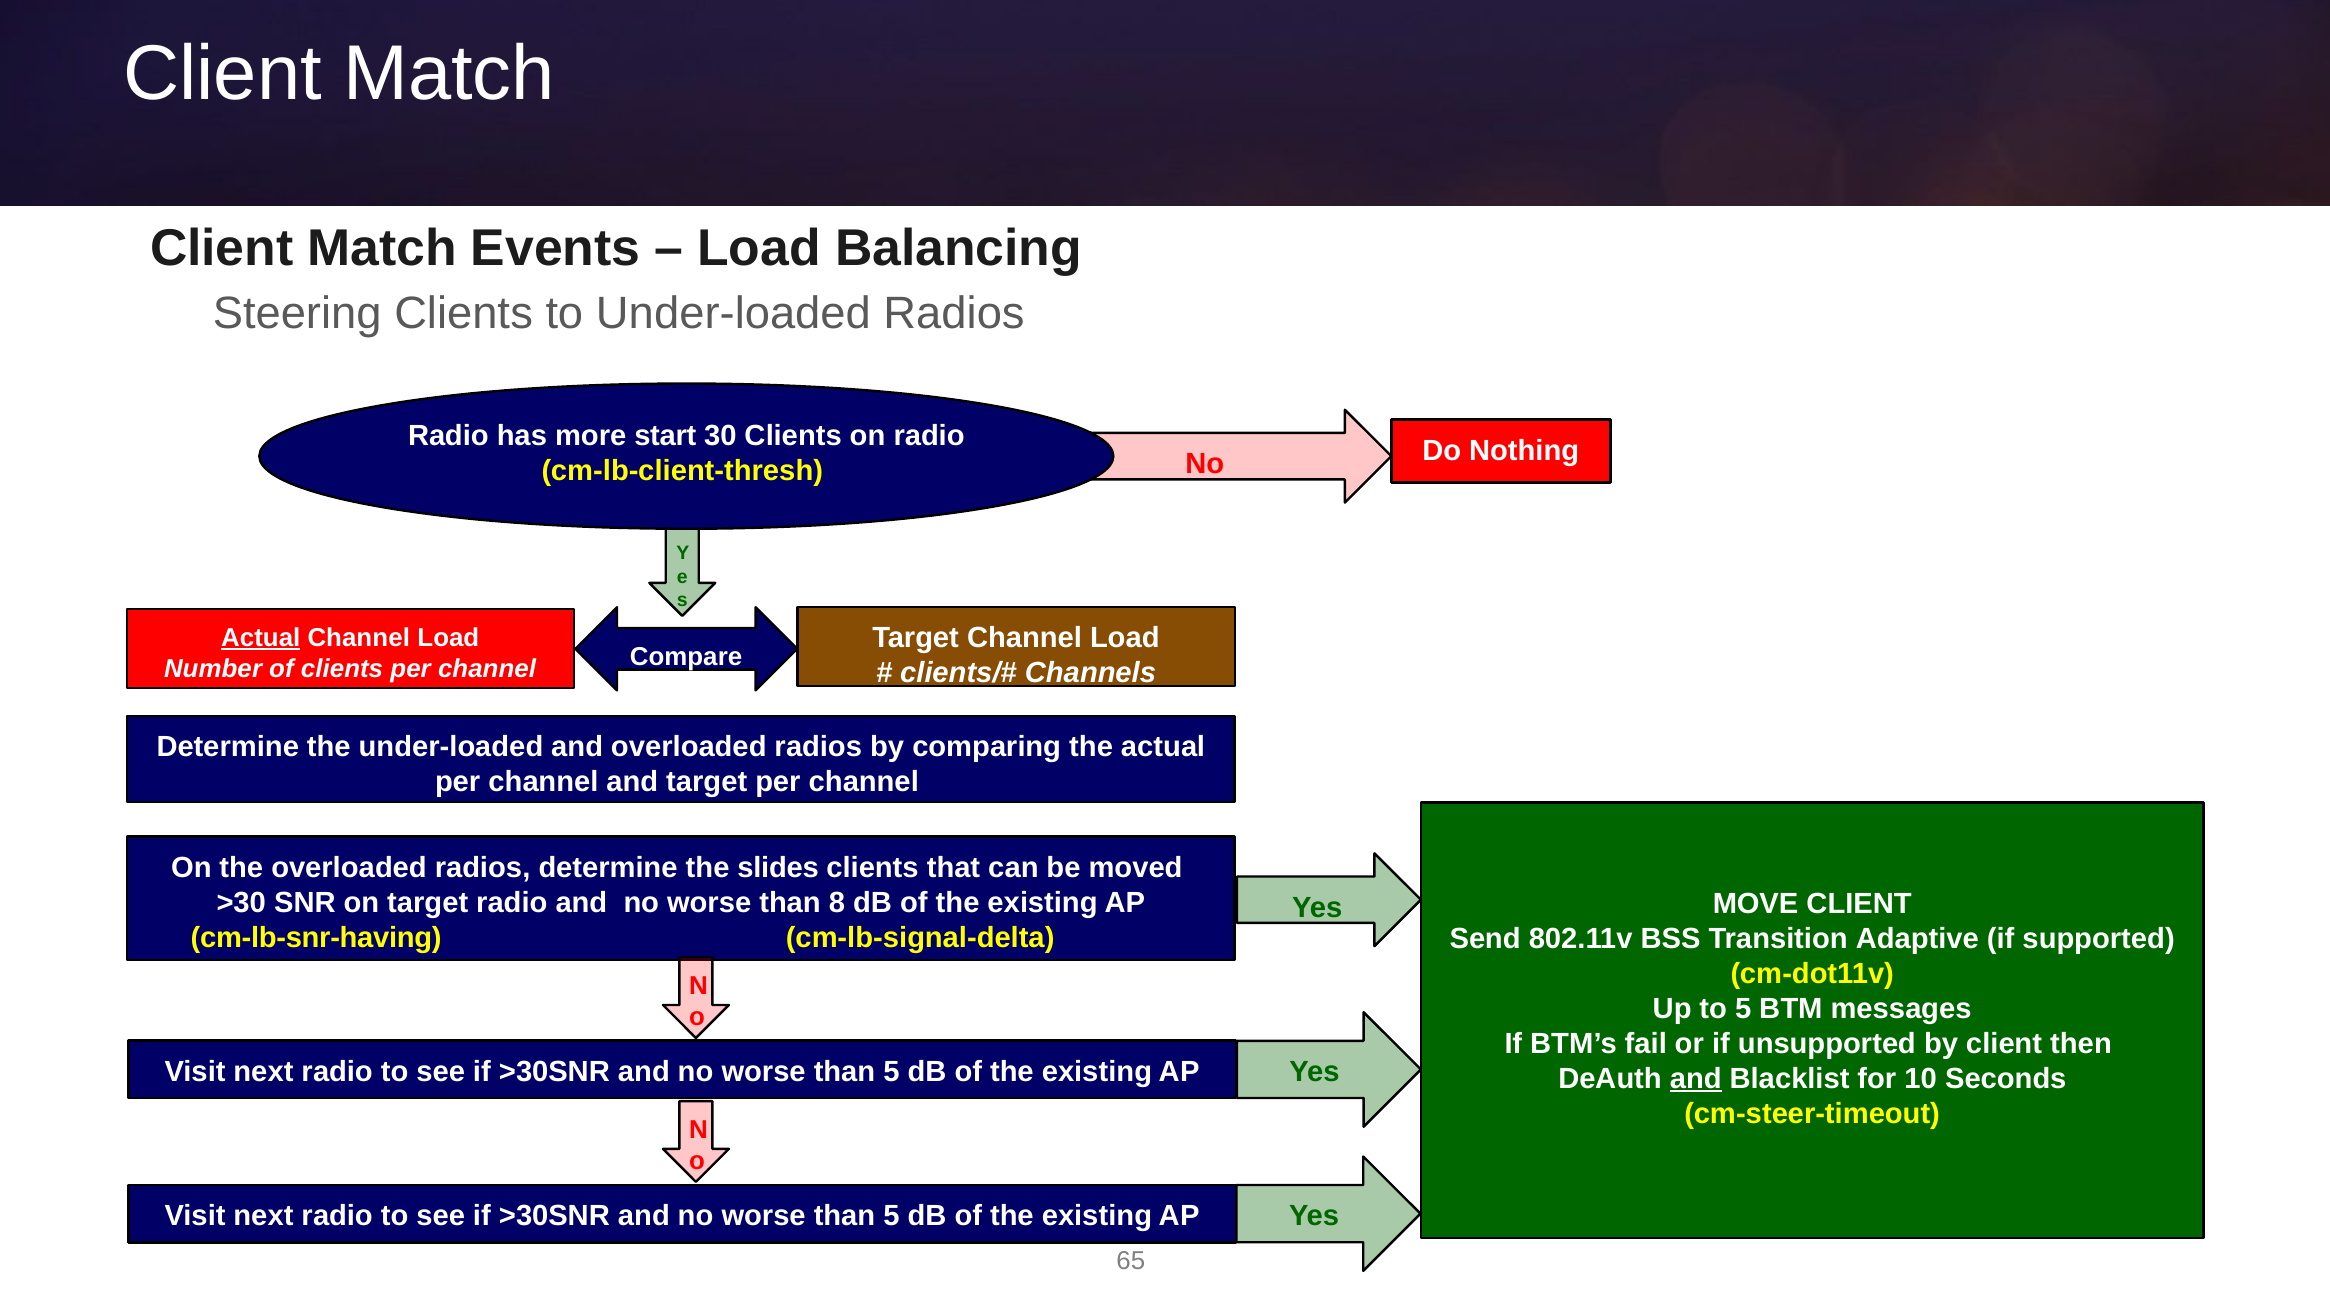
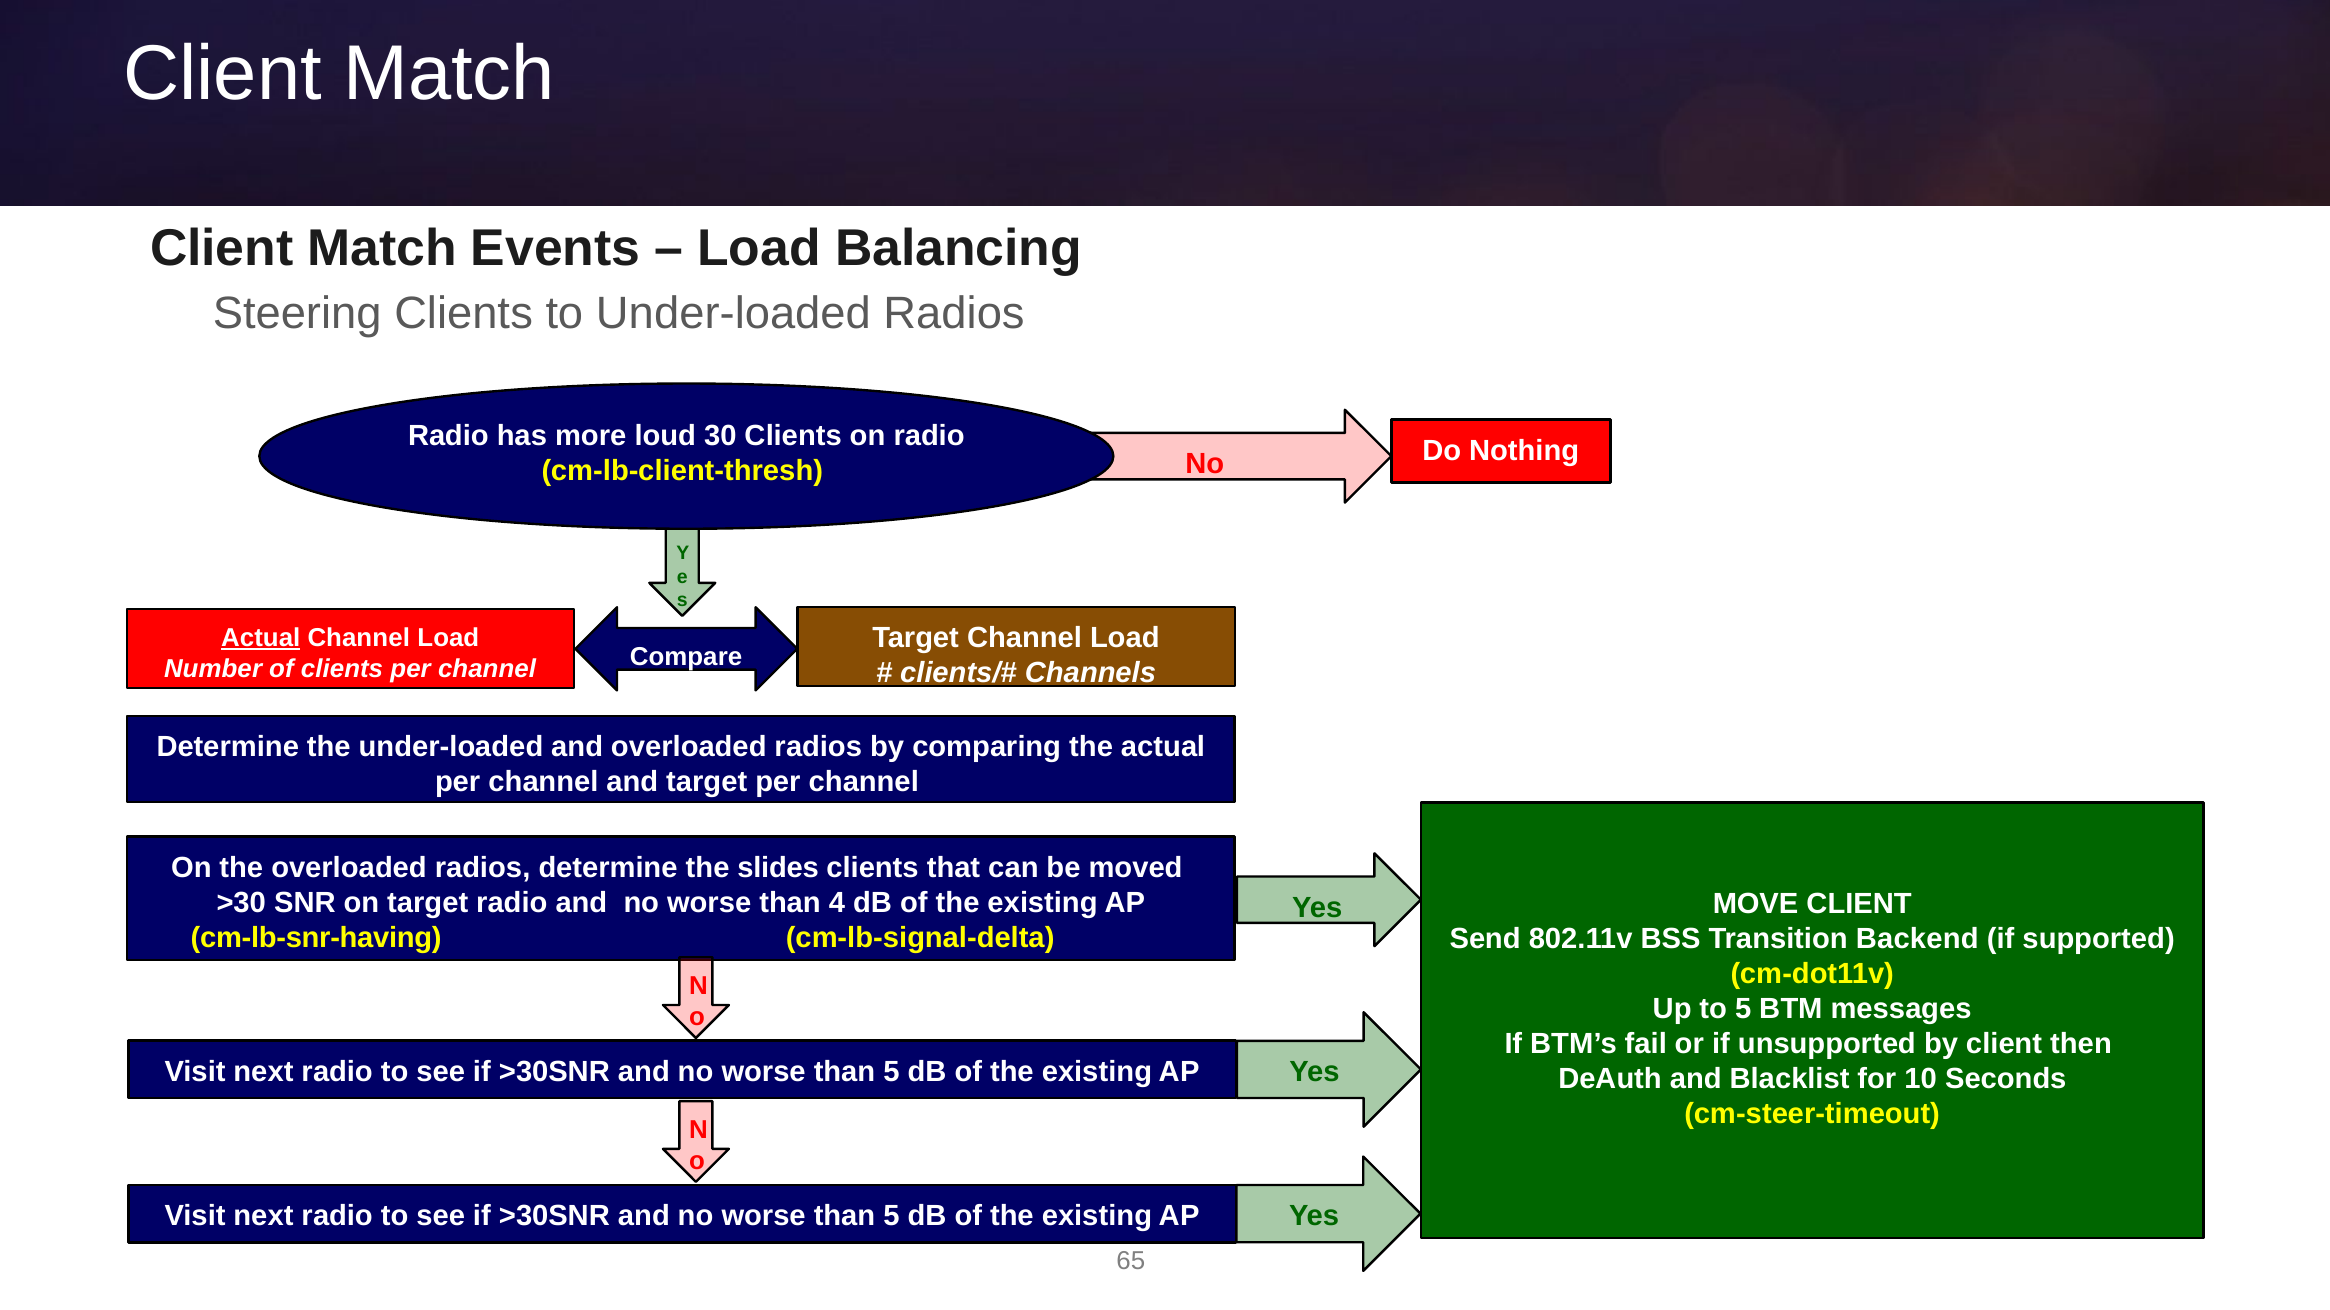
start: start -> loud
8: 8 -> 4
Adaptive: Adaptive -> Backend
and at (1696, 1079) underline: present -> none
